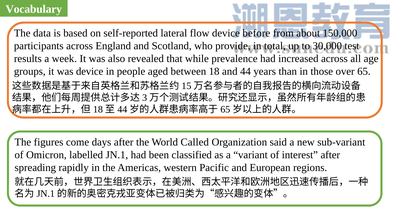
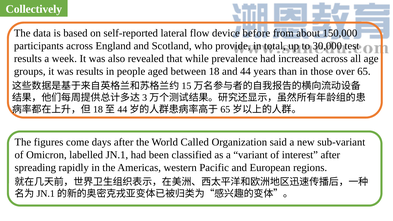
Vocabulary: Vocabulary -> Collectively
was device: device -> results
